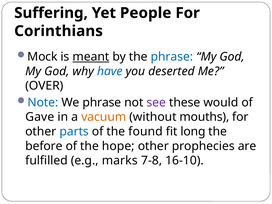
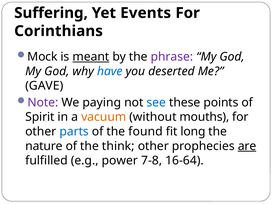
People: People -> Events
phrase at (172, 57) colour: blue -> purple
OVER: OVER -> GAVE
Note colour: blue -> purple
We phrase: phrase -> paying
see colour: purple -> blue
would: would -> points
Gave: Gave -> Spirit
before: before -> nature
hope: hope -> think
are underline: none -> present
marks: marks -> power
16-10: 16-10 -> 16-64
